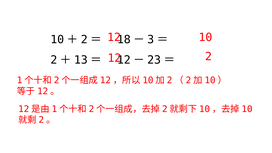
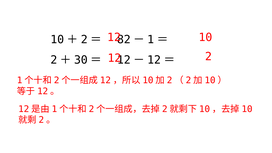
18: 18 -> 82
3: 3 -> 1
13: 13 -> 30
23 at (154, 60): 23 -> 12
